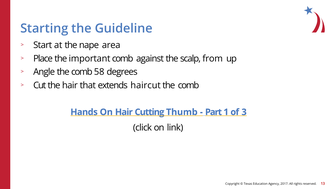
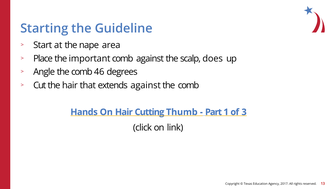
from: from -> does
58: 58 -> 46
extends haircut: haircut -> against
